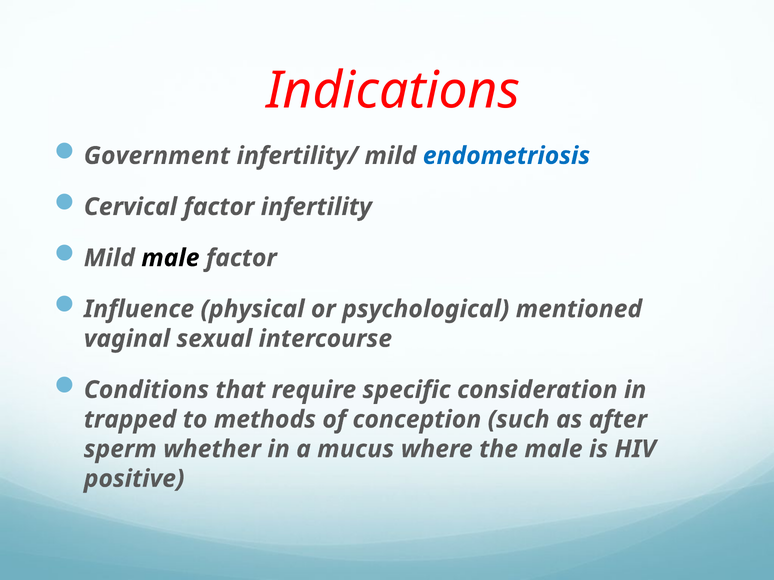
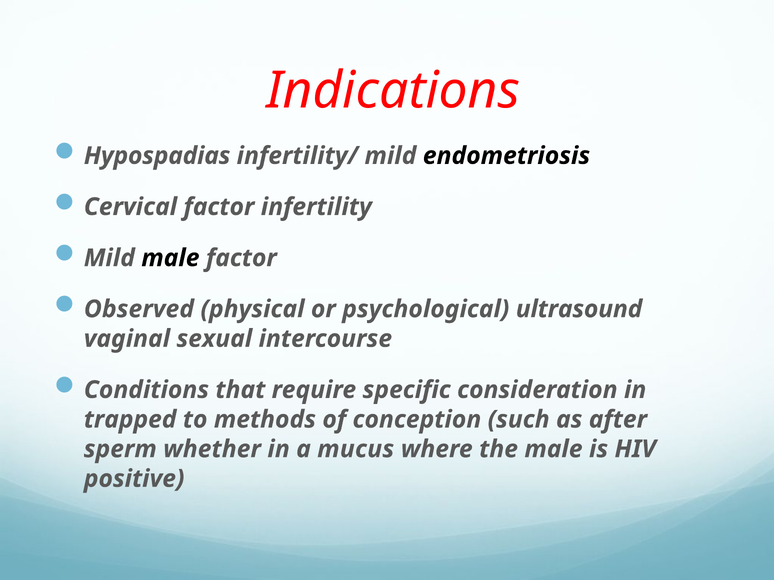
Government: Government -> Hypospadias
endometriosis colour: blue -> black
Influence: Influence -> Observed
mentioned: mentioned -> ultrasound
